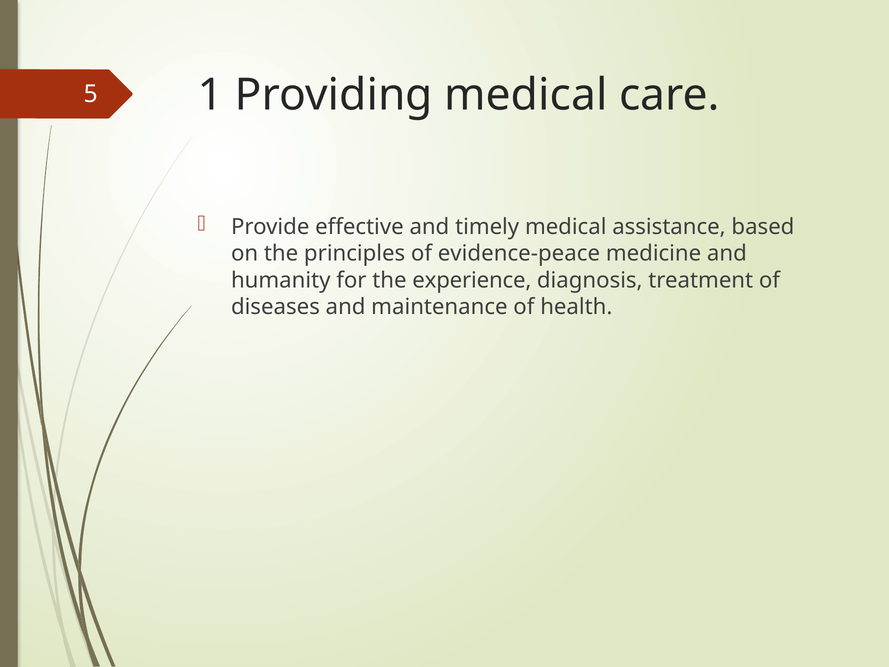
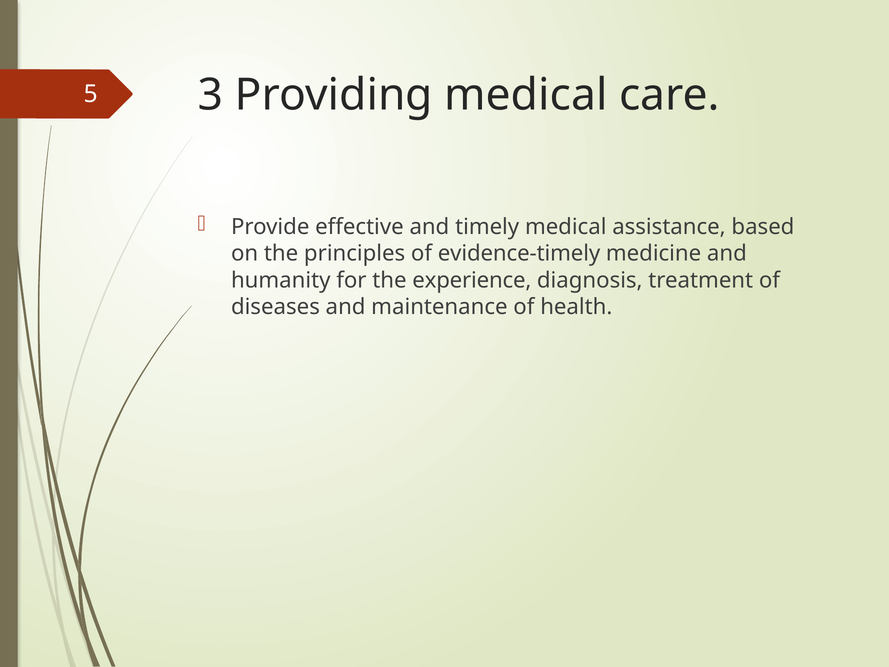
1: 1 -> 3
evidence-peace: evidence-peace -> evidence-timely
